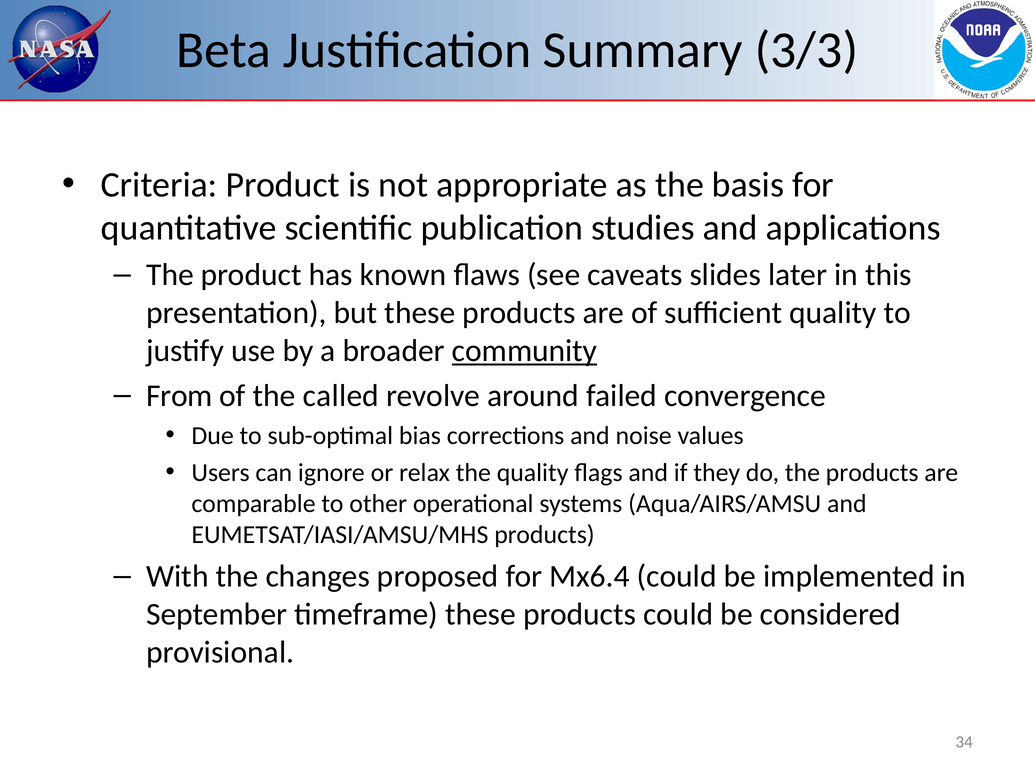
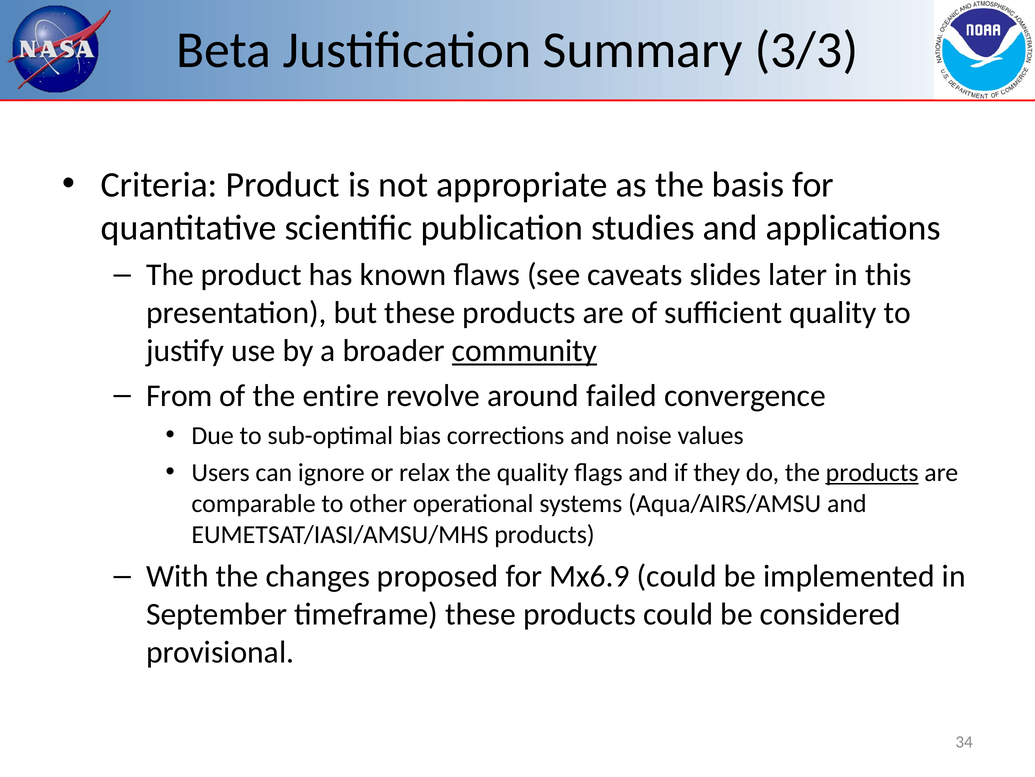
called: called -> entire
products at (872, 472) underline: none -> present
Mx6.4: Mx6.4 -> Mx6.9
